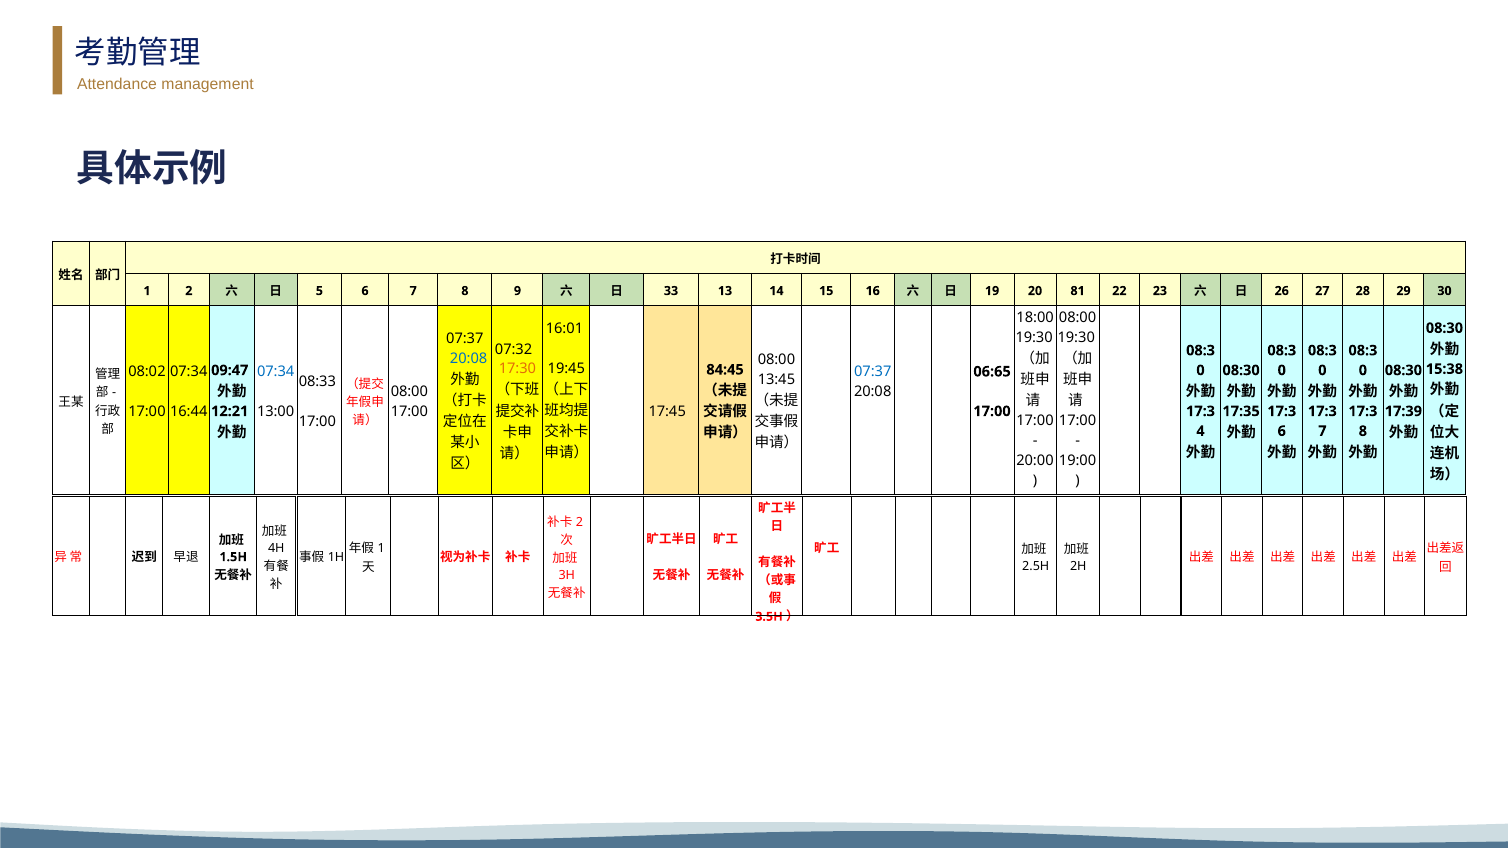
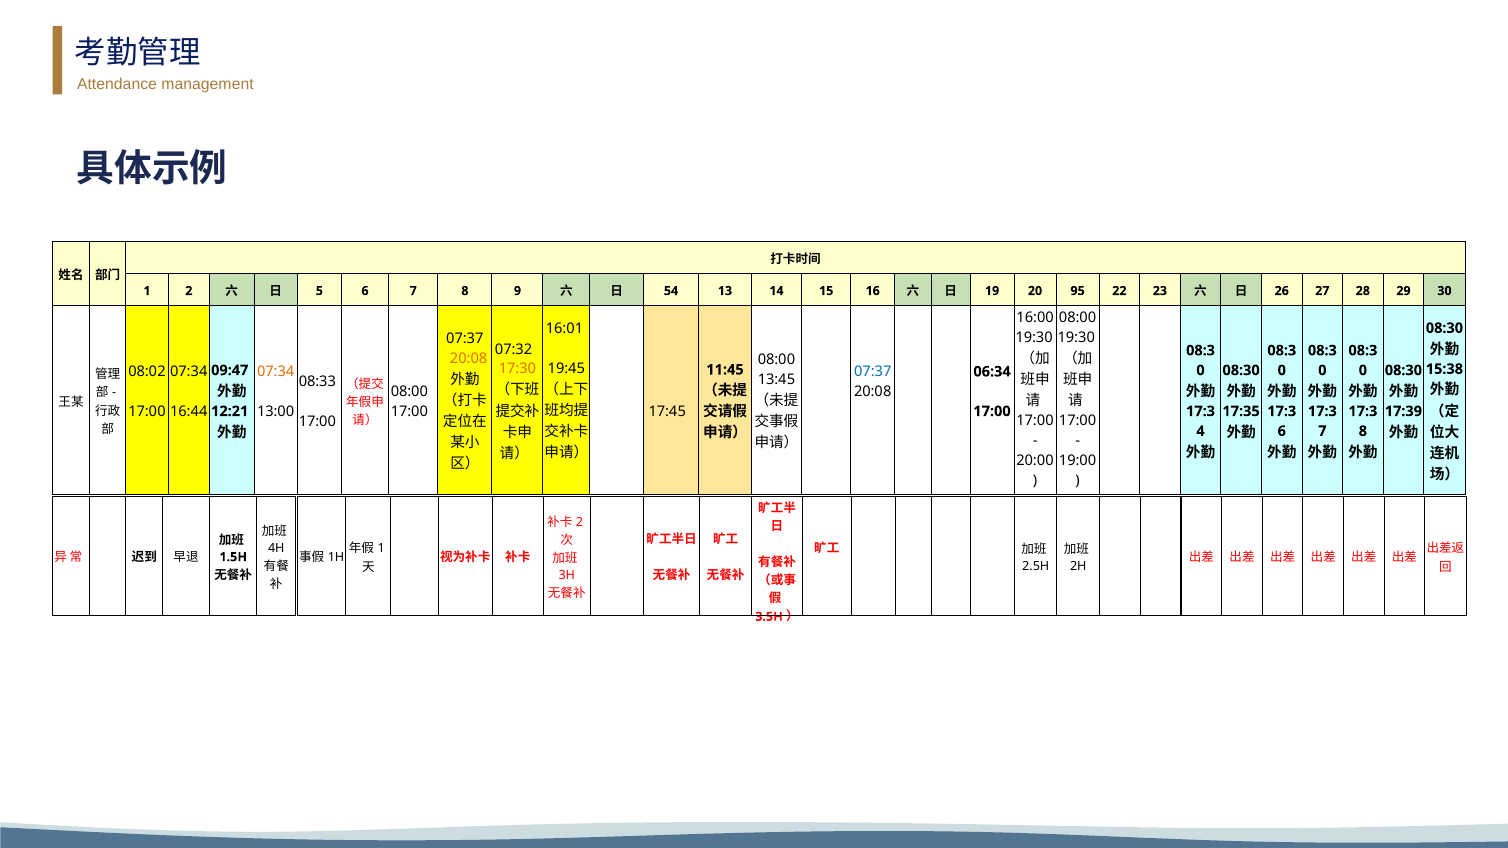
33: 33 -> 54
81: 81 -> 95
18:00: 18:00 -> 16:00
20:08 at (469, 359) colour: blue -> orange
84:45: 84:45 -> 11:45
07:34 at (276, 372) colour: blue -> orange
06:65: 06:65 -> 06:34
